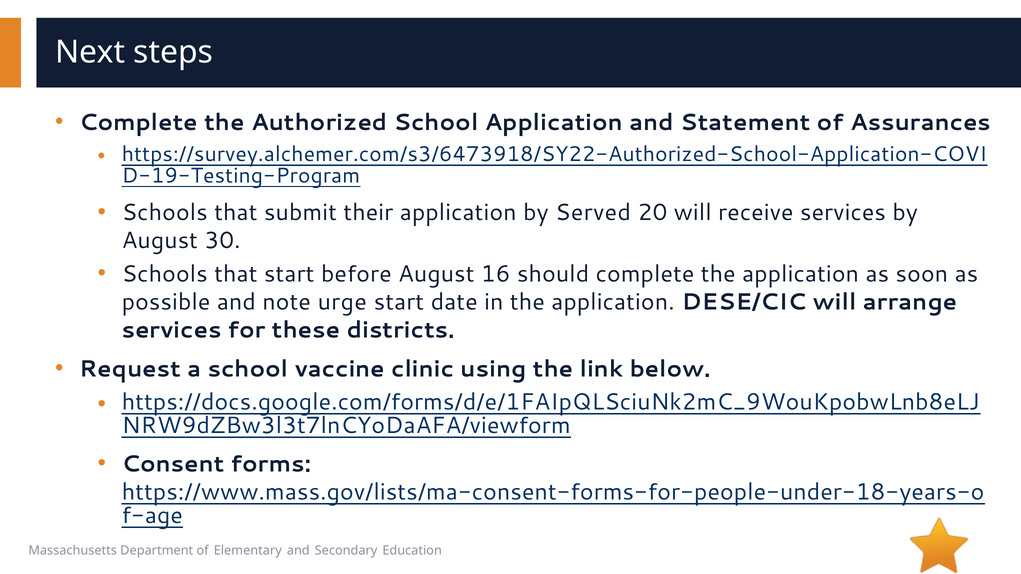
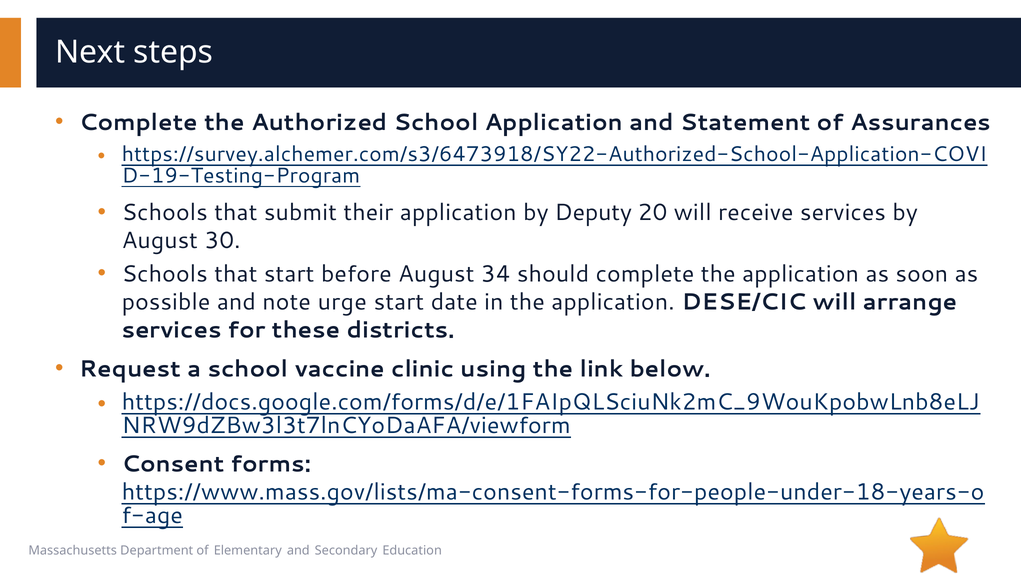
Served: Served -> Deputy
16: 16 -> 34
